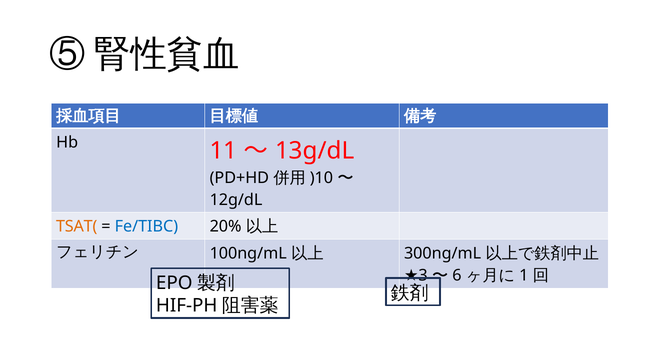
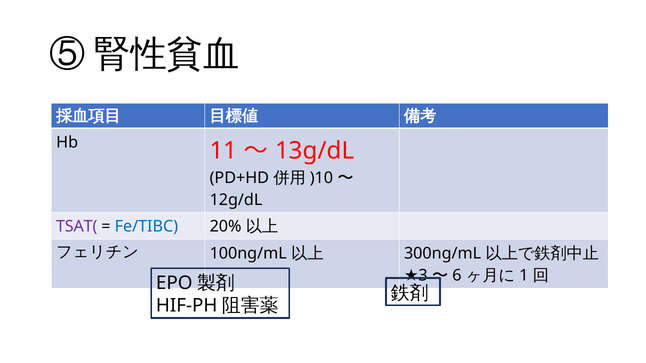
TSAT( colour: orange -> purple
